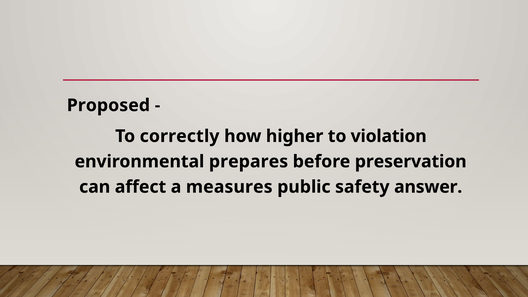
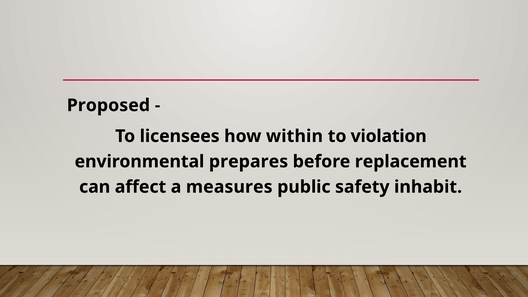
correctly: correctly -> licensees
higher: higher -> within
preservation: preservation -> replacement
answer: answer -> inhabit
